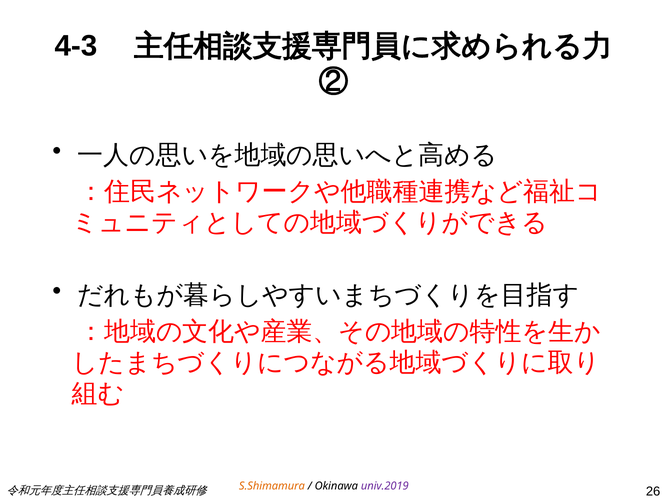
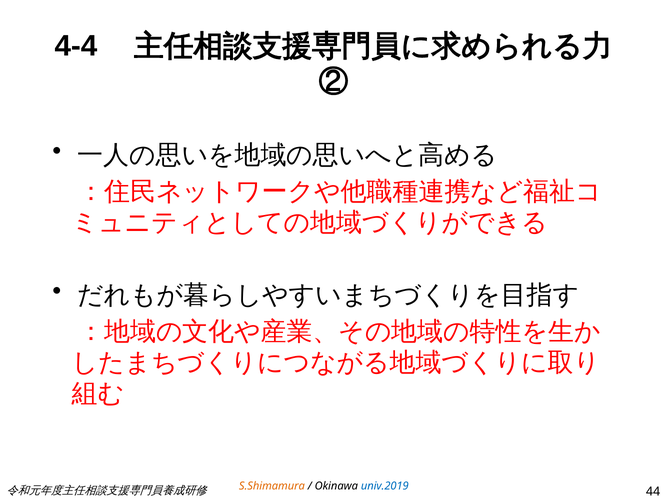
4-3: 4-3 -> 4-4
univ.2019 colour: purple -> blue
26: 26 -> 44
